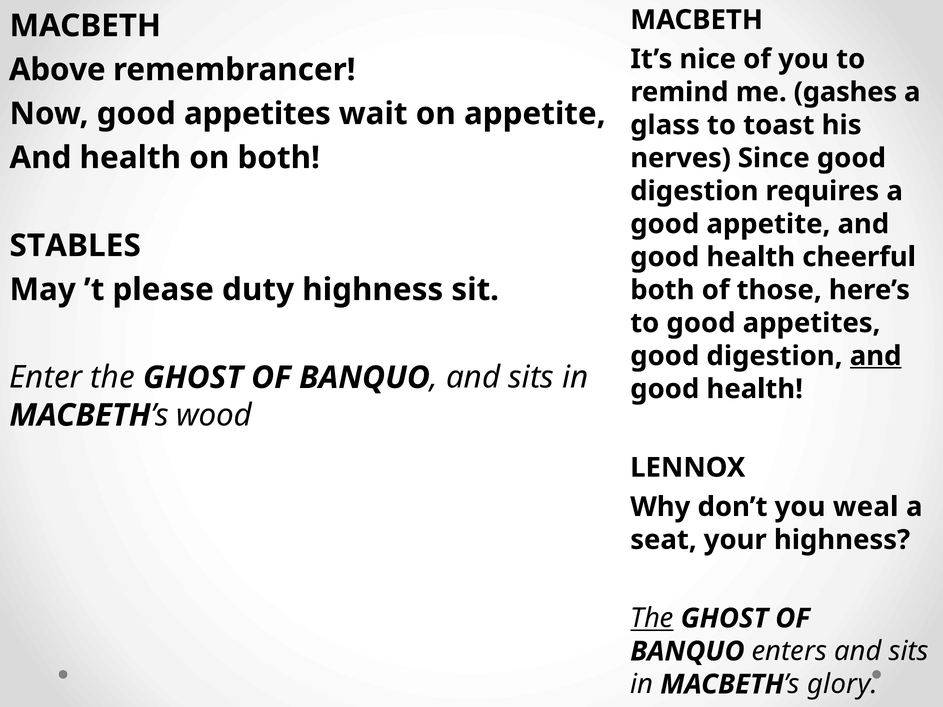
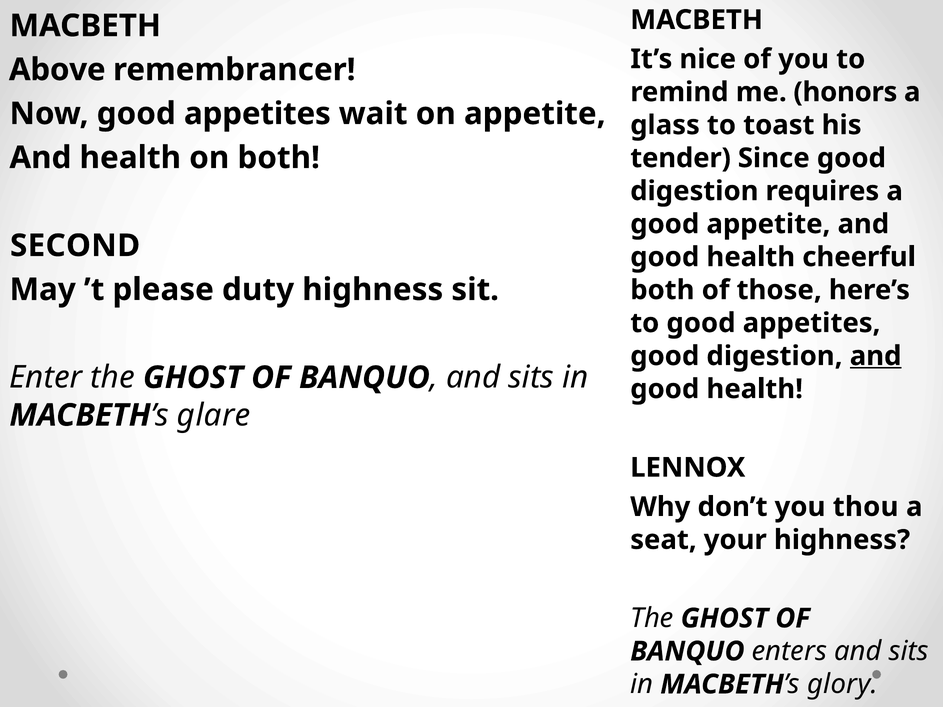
gashes: gashes -> honors
nerves: nerves -> tender
STABLES: STABLES -> SECOND
wood: wood -> glare
weal: weal -> thou
The at (652, 619) underline: present -> none
